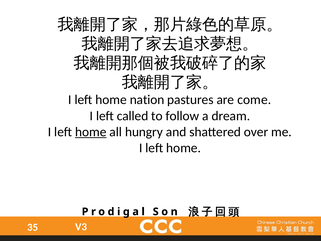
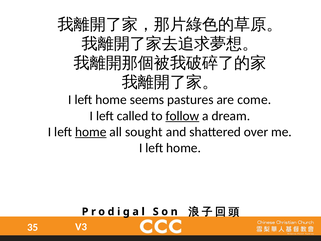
nation: nation -> seems
follow underline: none -> present
hungry: hungry -> sought
